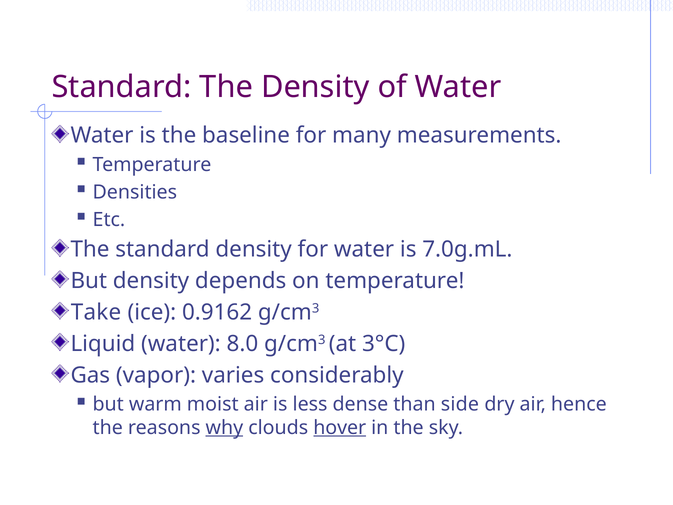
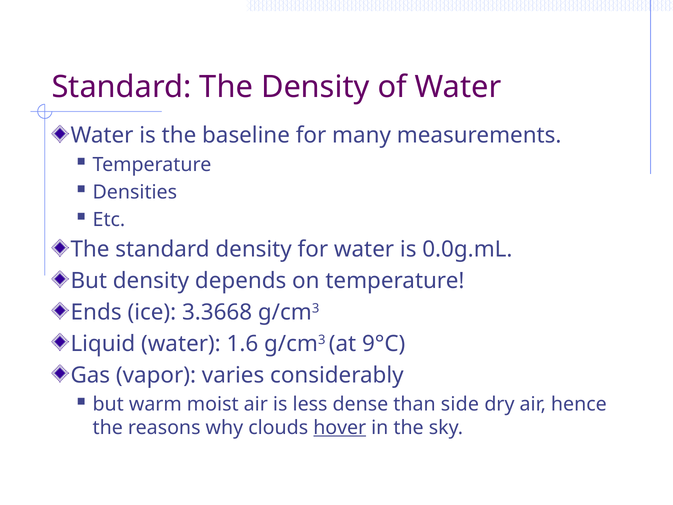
7.0g.mL: 7.0g.mL -> 0.0g.mL
Take: Take -> Ends
0.9162: 0.9162 -> 3.3668
8.0: 8.0 -> 1.6
3°C: 3°C -> 9°C
why underline: present -> none
